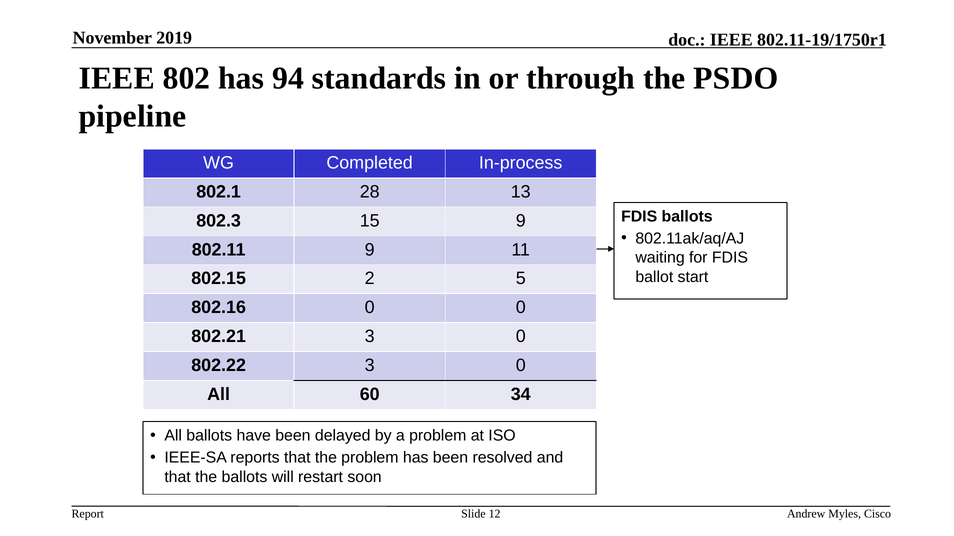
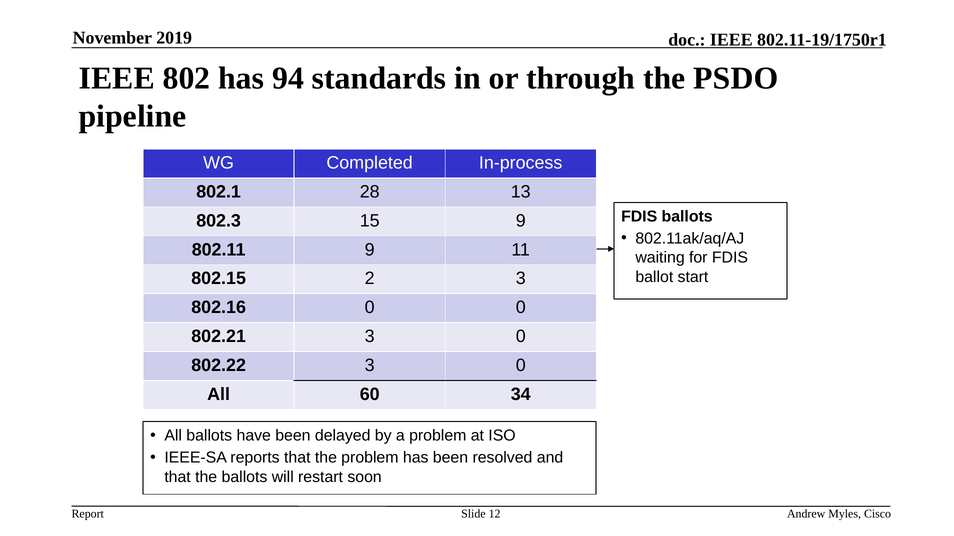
2 5: 5 -> 3
